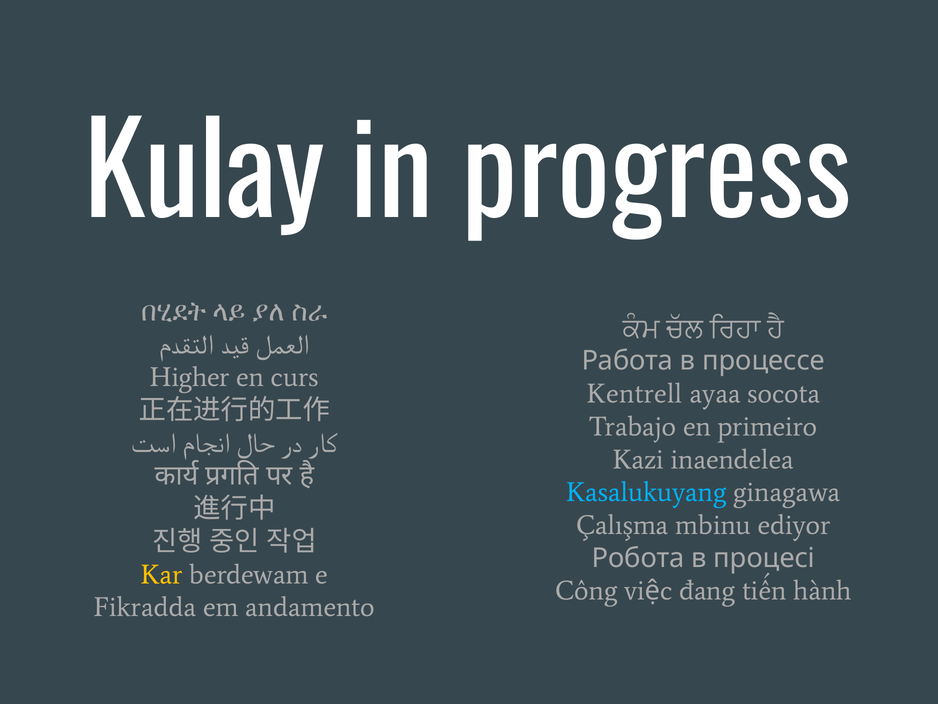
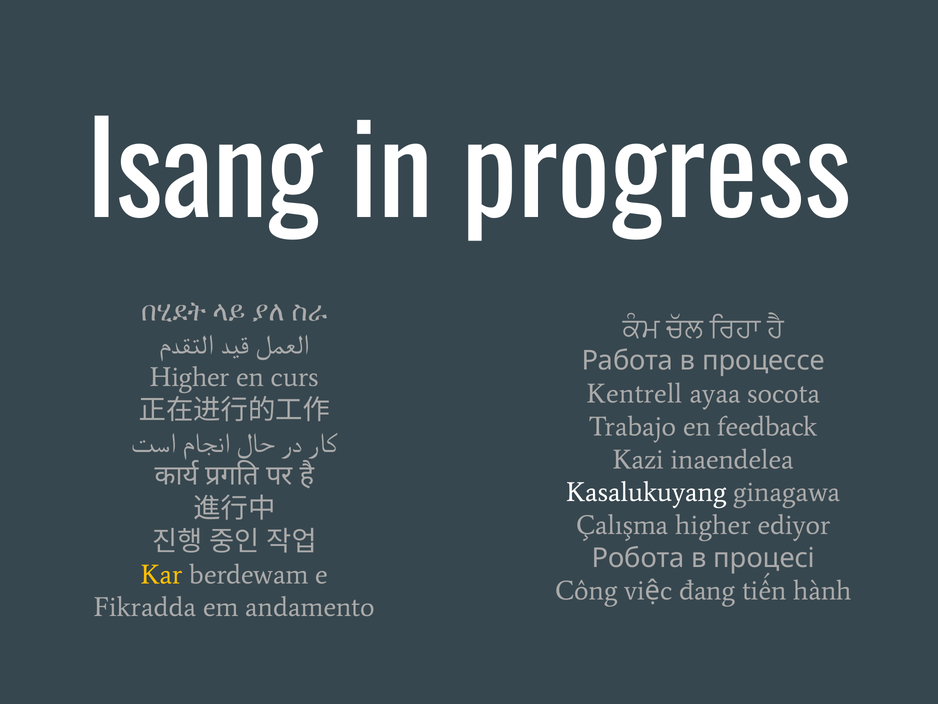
Kulay: Kulay -> Isang
primeiro: primeiro -> feedback
Kasalukuyang colour: light blue -> white
Çalışma mbinu: mbinu -> higher
